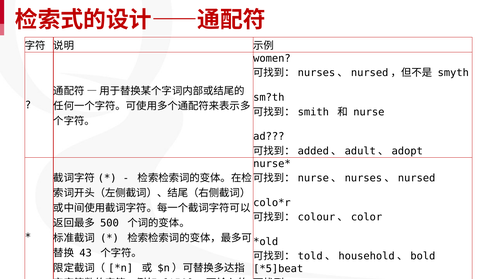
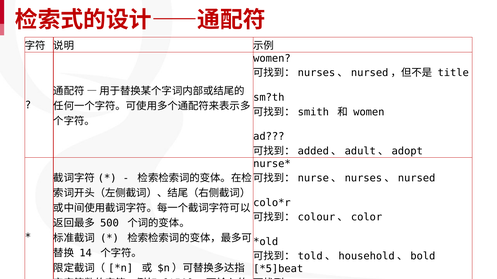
smyth: smyth -> title
nurse at (369, 112): nurse -> women
43: 43 -> 14
